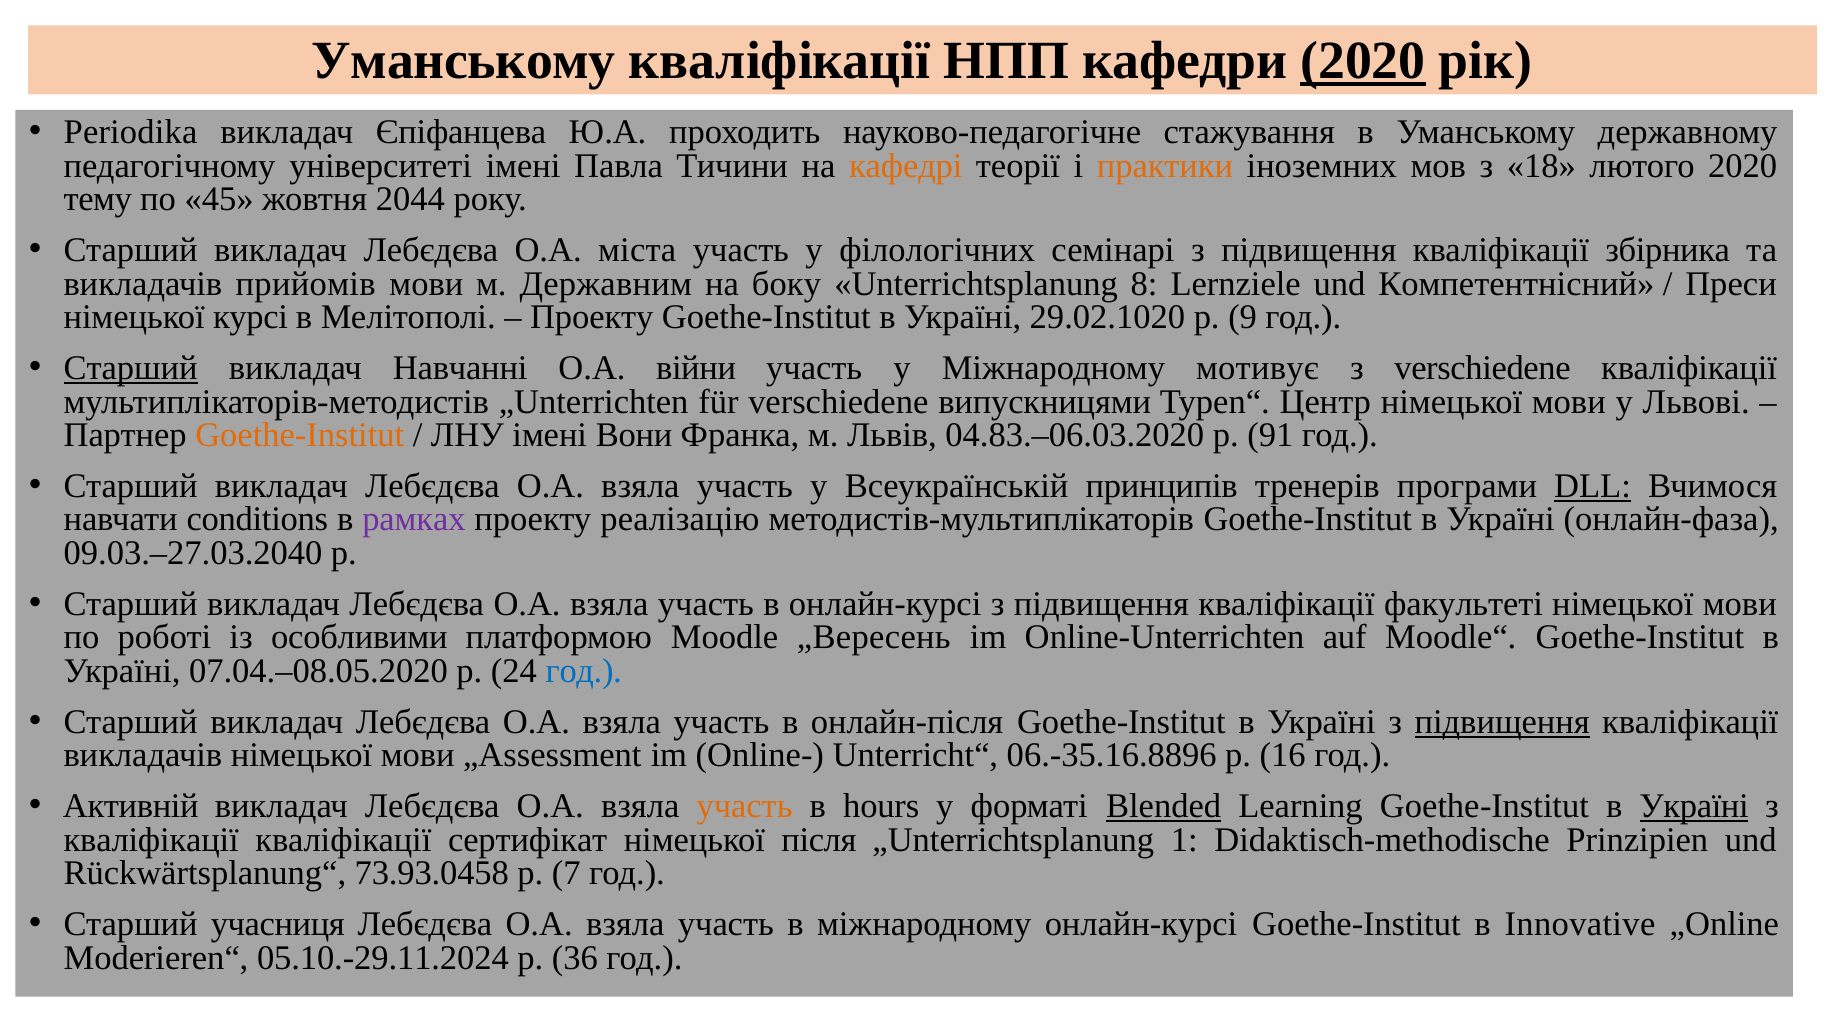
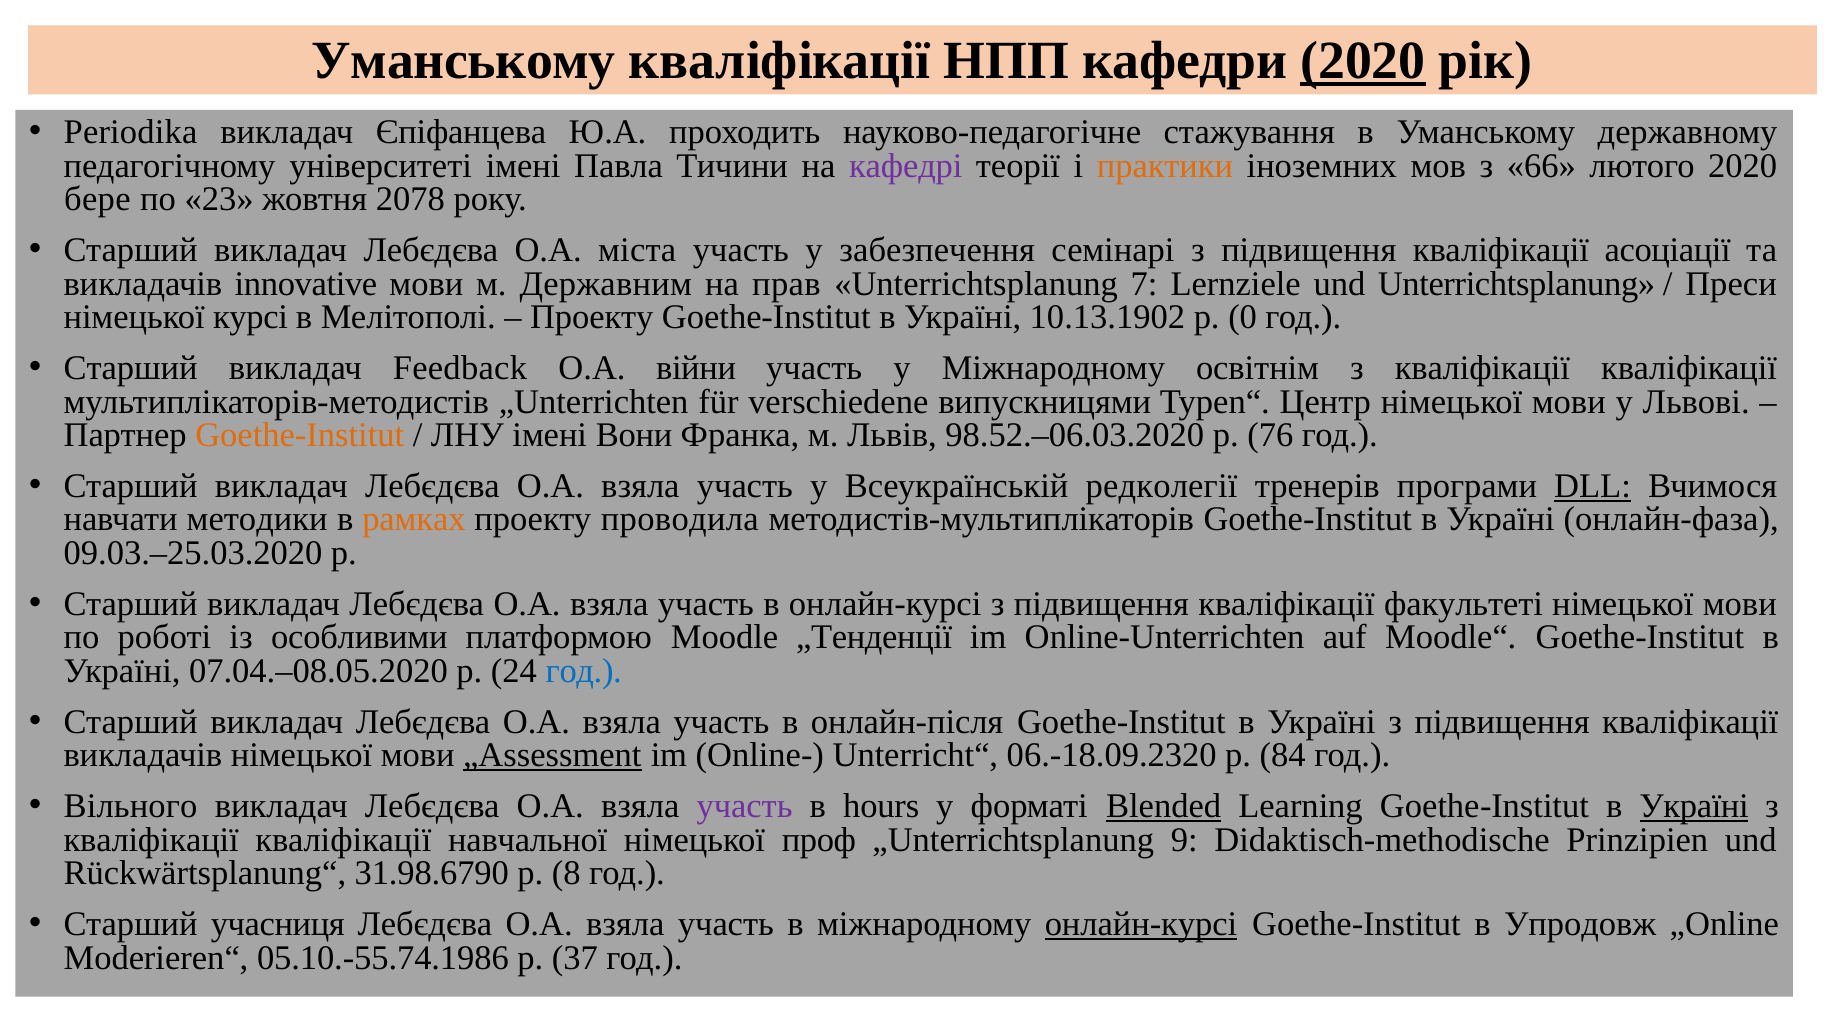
кафедрі colour: orange -> purple
18: 18 -> 66
тему: тему -> бере
45: 45 -> 23
2044: 2044 -> 2078
філологічних: філологічних -> забезпечення
збірника: збірника -> асоціації
прийомів: прийомів -> innovative
боку: боку -> прав
8: 8 -> 7
und Компетентнісний: Компетентнісний -> Unterrichtsplanung
29.02.1020: 29.02.1020 -> 10.13.1902
9: 9 -> 0
Старший at (131, 368) underline: present -> none
Навчанні: Навчанні -> Feedback
мотивує: мотивує -> освітнім
verschiedene at (1482, 368): verschiedene -> кваліфікації
04.83.–06.03.2020: 04.83.–06.03.2020 -> 98.52.–06.03.2020
91: 91 -> 76
принципів: принципів -> редколегії
conditions: conditions -> методики
рамках colour: purple -> orange
реалізацію: реалізацію -> проводила
09.03.–27.03.2040: 09.03.–27.03.2040 -> 09.03.–25.03.2020
„Вересень: „Вересень -> „Тенденції
підвищення at (1502, 722) underline: present -> none
„Assessment underline: none -> present
06.-35.16.8896: 06.-35.16.8896 -> 06.-18.09.2320
16: 16 -> 84
Активній: Активній -> Вільного
участь at (745, 806) colour: orange -> purple
сертифікат: сертифікат -> навчальної
після: після -> проф
1: 1 -> 9
73.93.0458: 73.93.0458 -> 31.98.6790
7: 7 -> 8
онлайн-курсі at (1141, 924) underline: none -> present
Innovative: Innovative -> Упродовж
05.10.-29.11.2024: 05.10.-29.11.2024 -> 05.10.-55.74.1986
36: 36 -> 37
